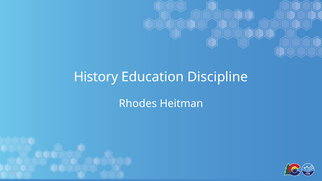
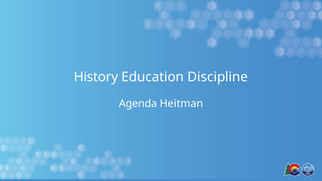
Rhodes: Rhodes -> Agenda
